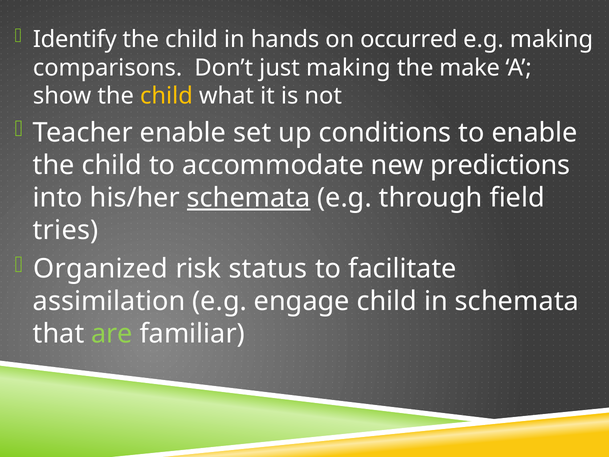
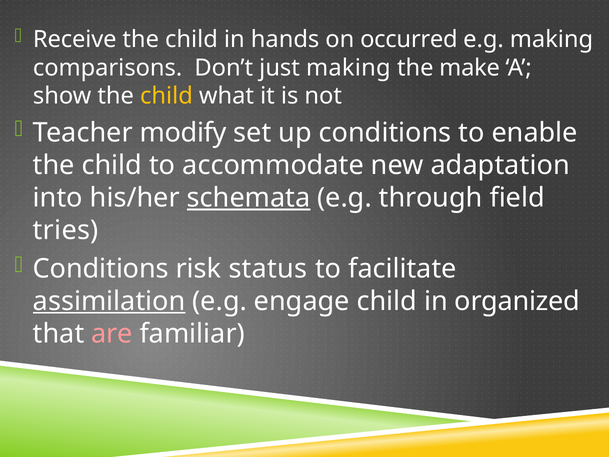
Identify: Identify -> Receive
Teacher enable: enable -> modify
predictions: predictions -> adaptation
Organized at (101, 269): Organized -> Conditions
assimilation underline: none -> present
in schemata: schemata -> organized
are colour: light green -> pink
